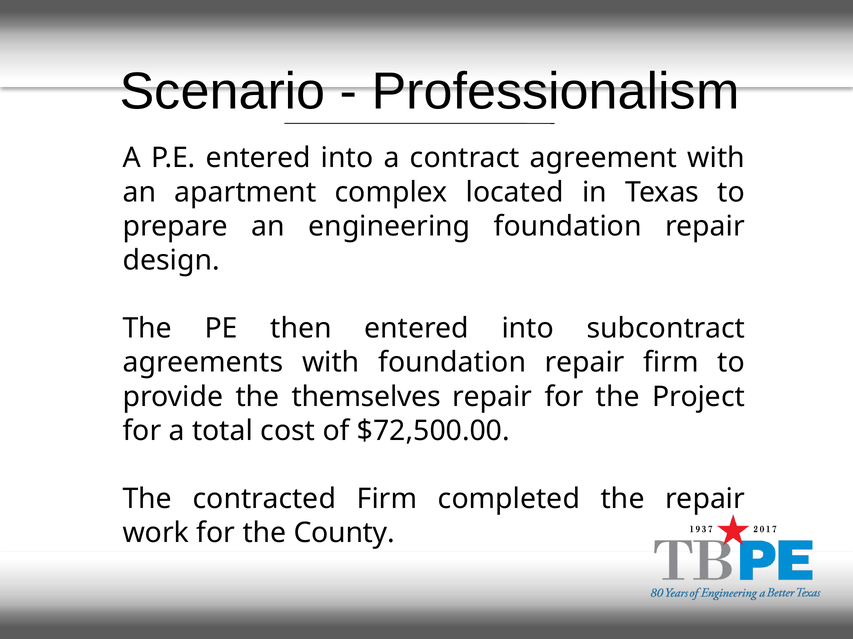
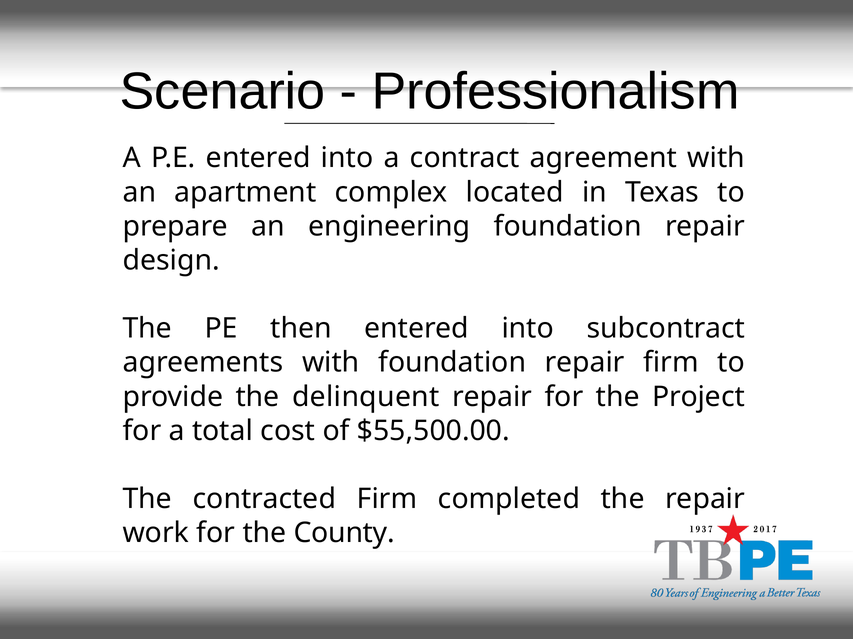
themselves: themselves -> delinquent
$72,500.00: $72,500.00 -> $55,500.00
